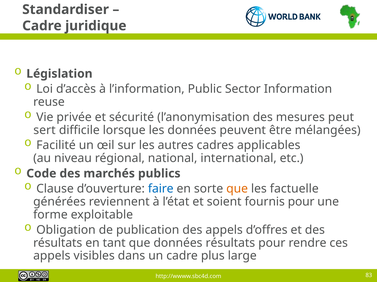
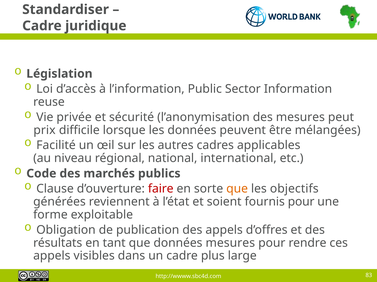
sert: sert -> prix
faire colour: blue -> red
factuelle: factuelle -> objectifs
données résultats: résultats -> mesures
